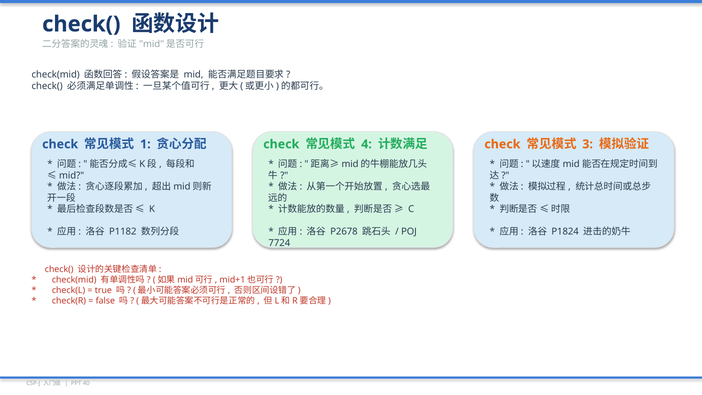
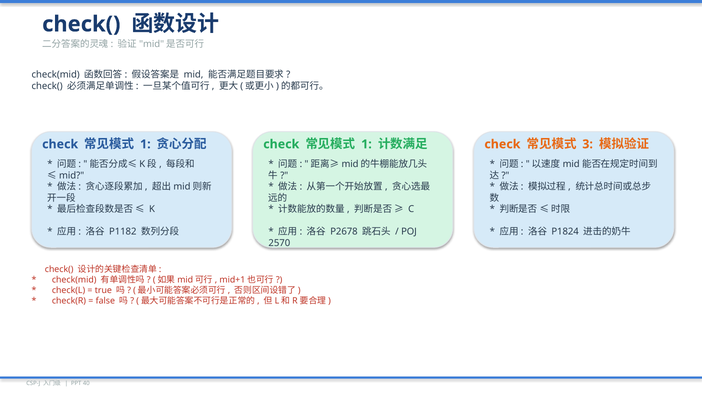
4 at (366, 144): 4 -> 1
7724: 7724 -> 2570
